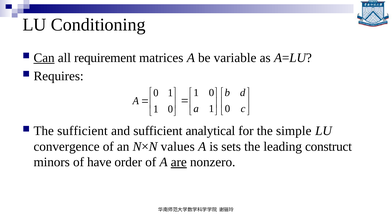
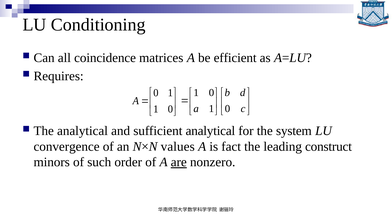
Can underline: present -> none
requirement: requirement -> coincidence
variable: variable -> efficient
The sufficient: sufficient -> analytical
simple: simple -> system
sets: sets -> fact
have: have -> such
